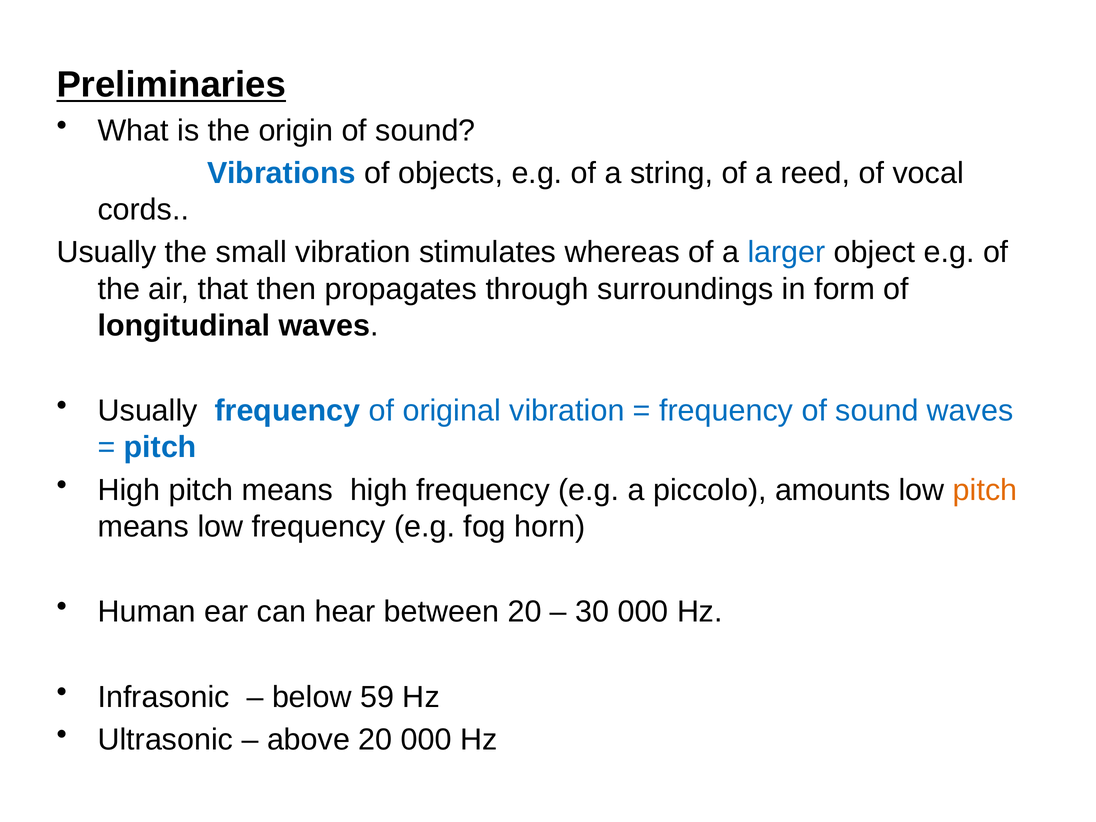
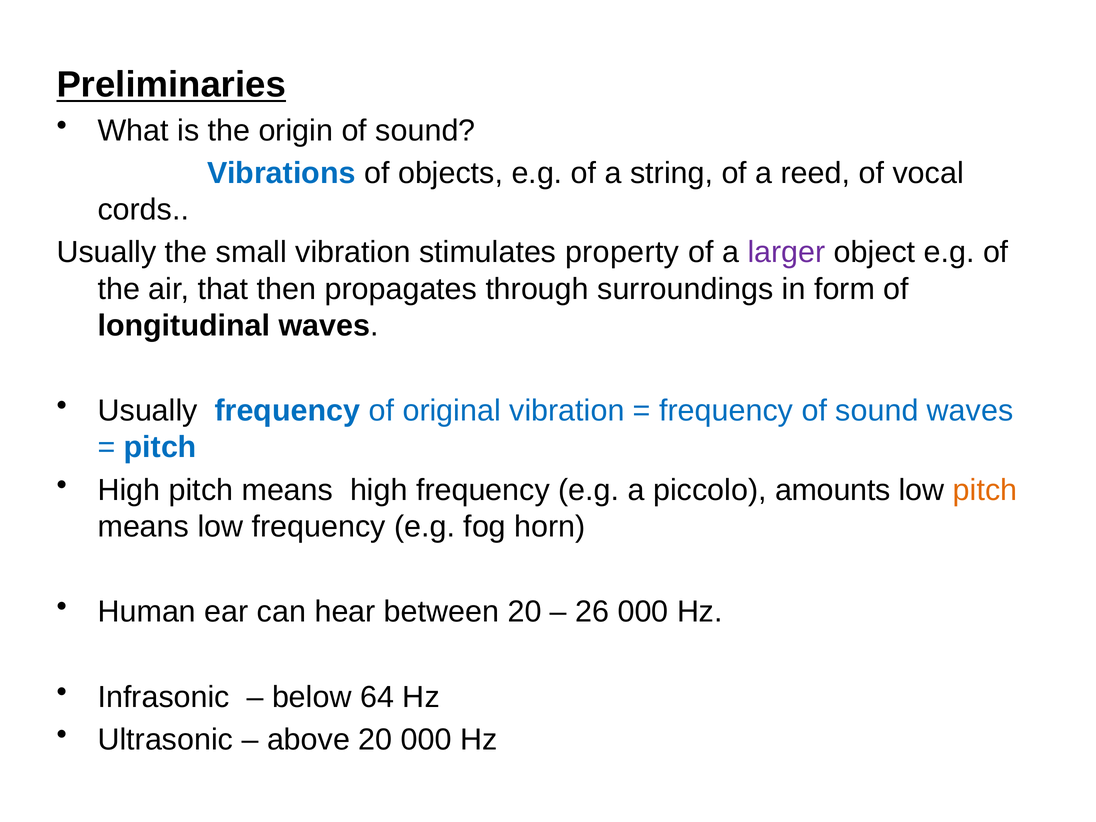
whereas: whereas -> property
larger colour: blue -> purple
30: 30 -> 26
59: 59 -> 64
